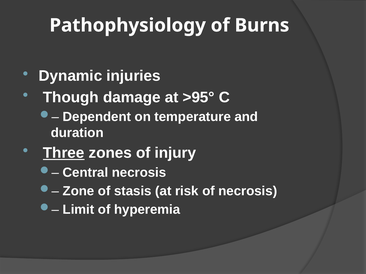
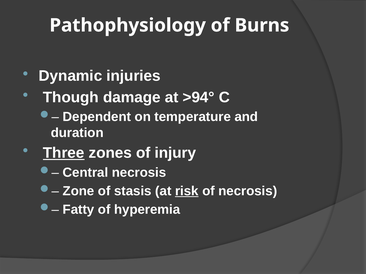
>95°: >95° -> >94°
risk underline: none -> present
Limit: Limit -> Fatty
